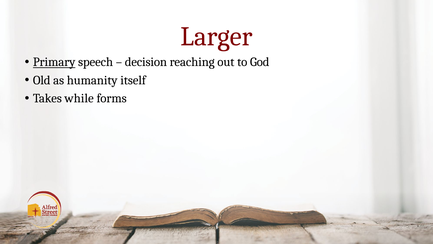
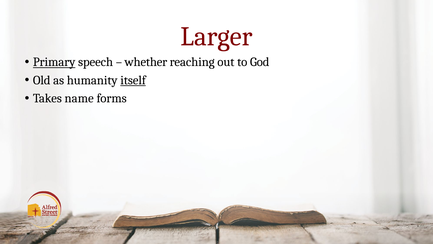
decision: decision -> whether
itself underline: none -> present
while: while -> name
